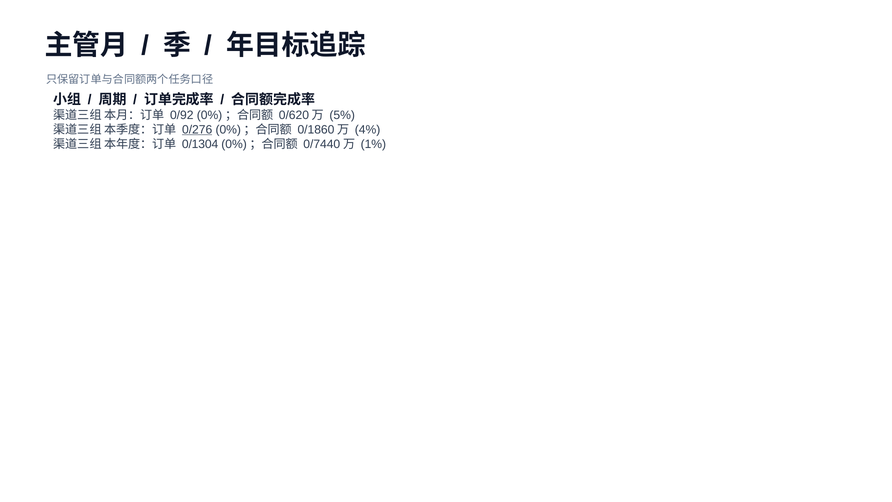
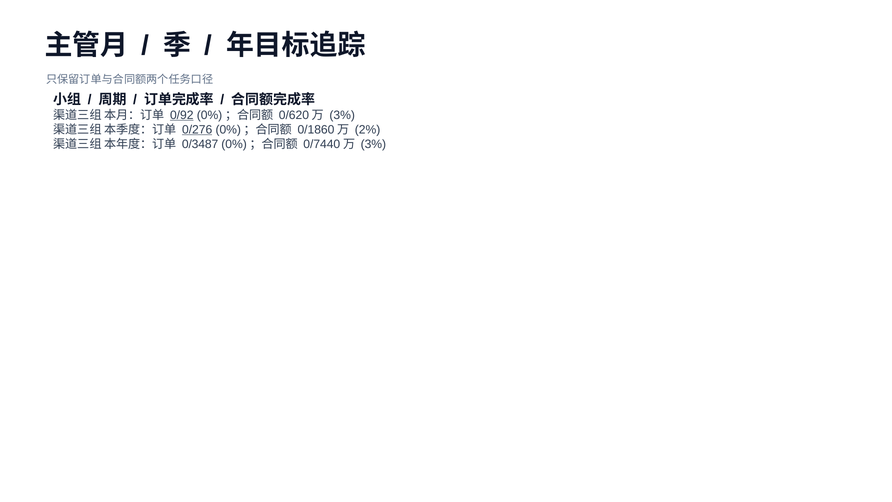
0/92 underline: none -> present
5% at (342, 115): 5% -> 3%
4%: 4% -> 2%
0/1304: 0/1304 -> 0/3487
1% at (373, 144): 1% -> 3%
